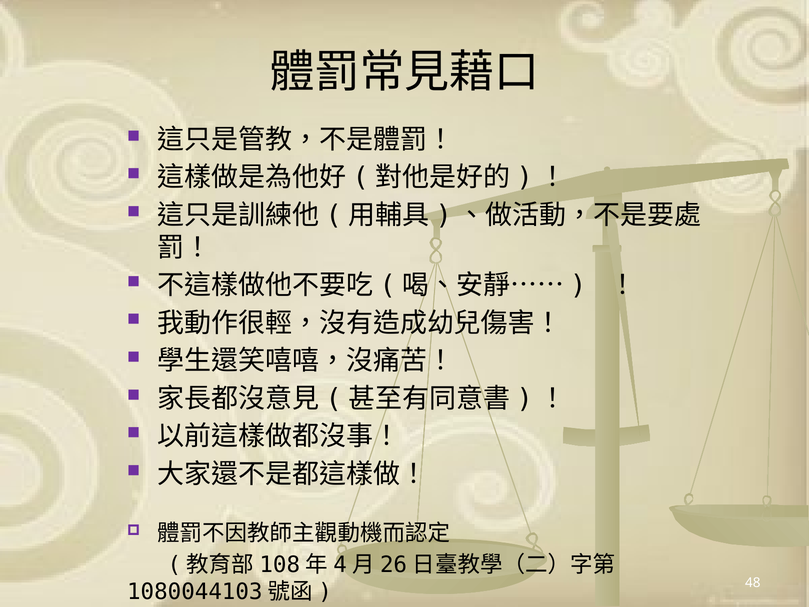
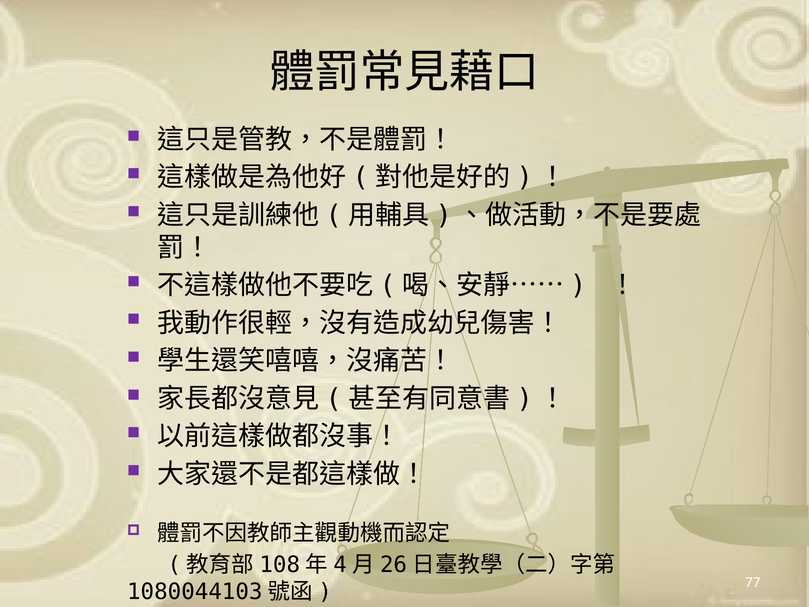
48: 48 -> 77
